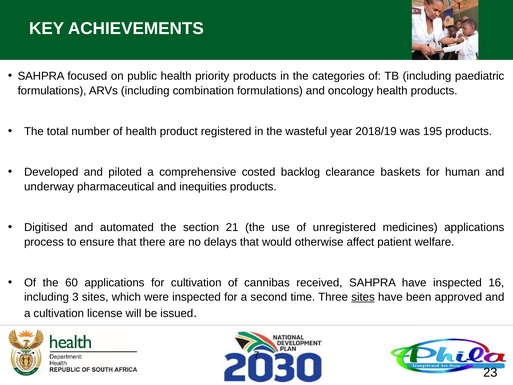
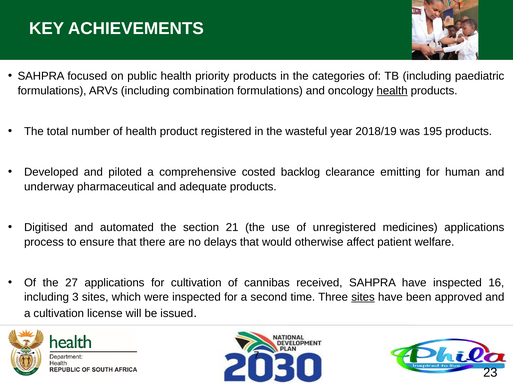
health at (392, 91) underline: none -> present
baskets: baskets -> emitting
inequities: inequities -> adequate
60: 60 -> 27
